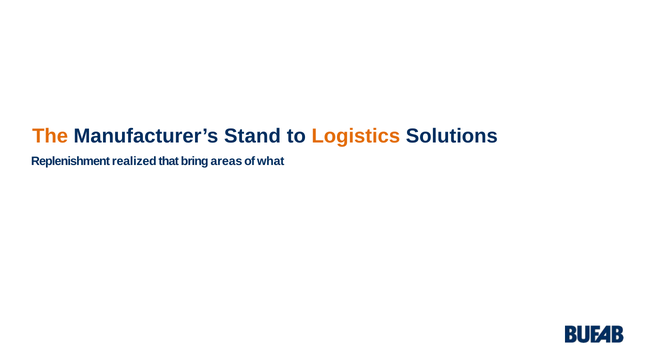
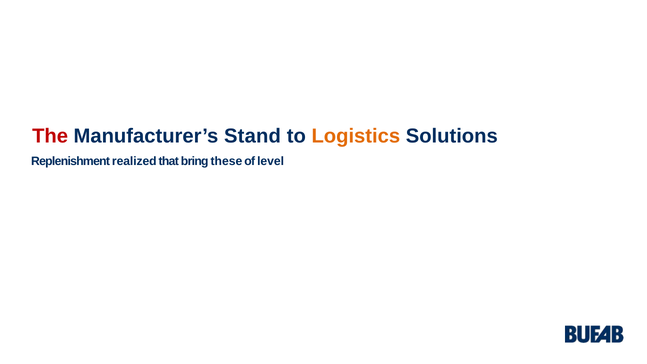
The colour: orange -> red
areas: areas -> these
what: what -> level
